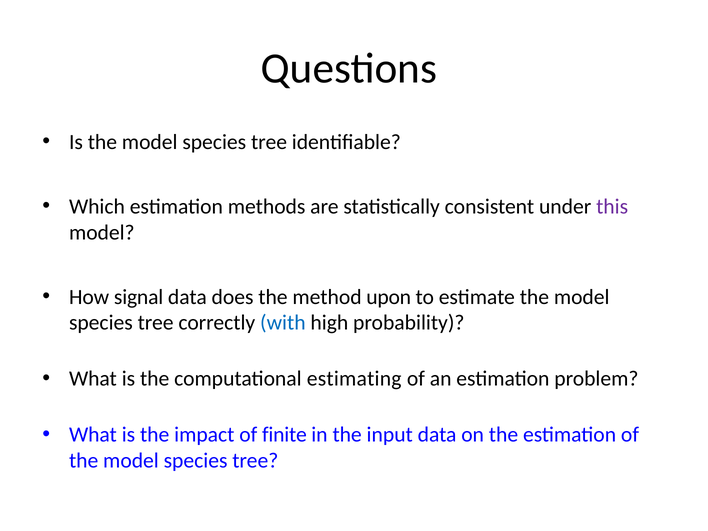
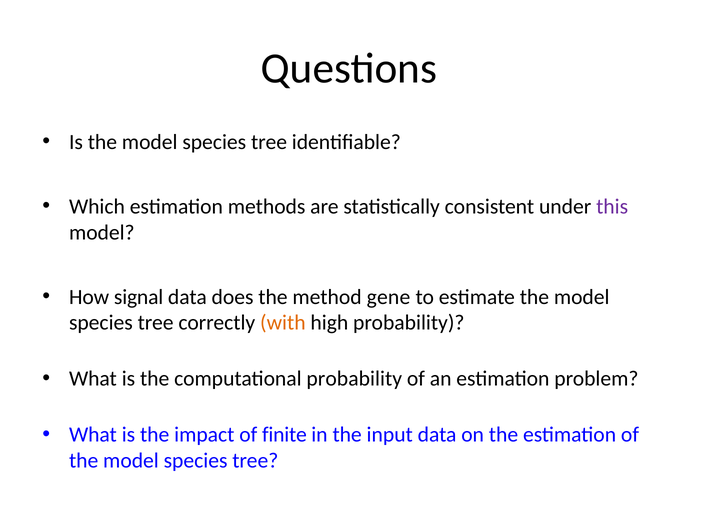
upon: upon -> gene
with colour: blue -> orange
computational estimating: estimating -> probability
